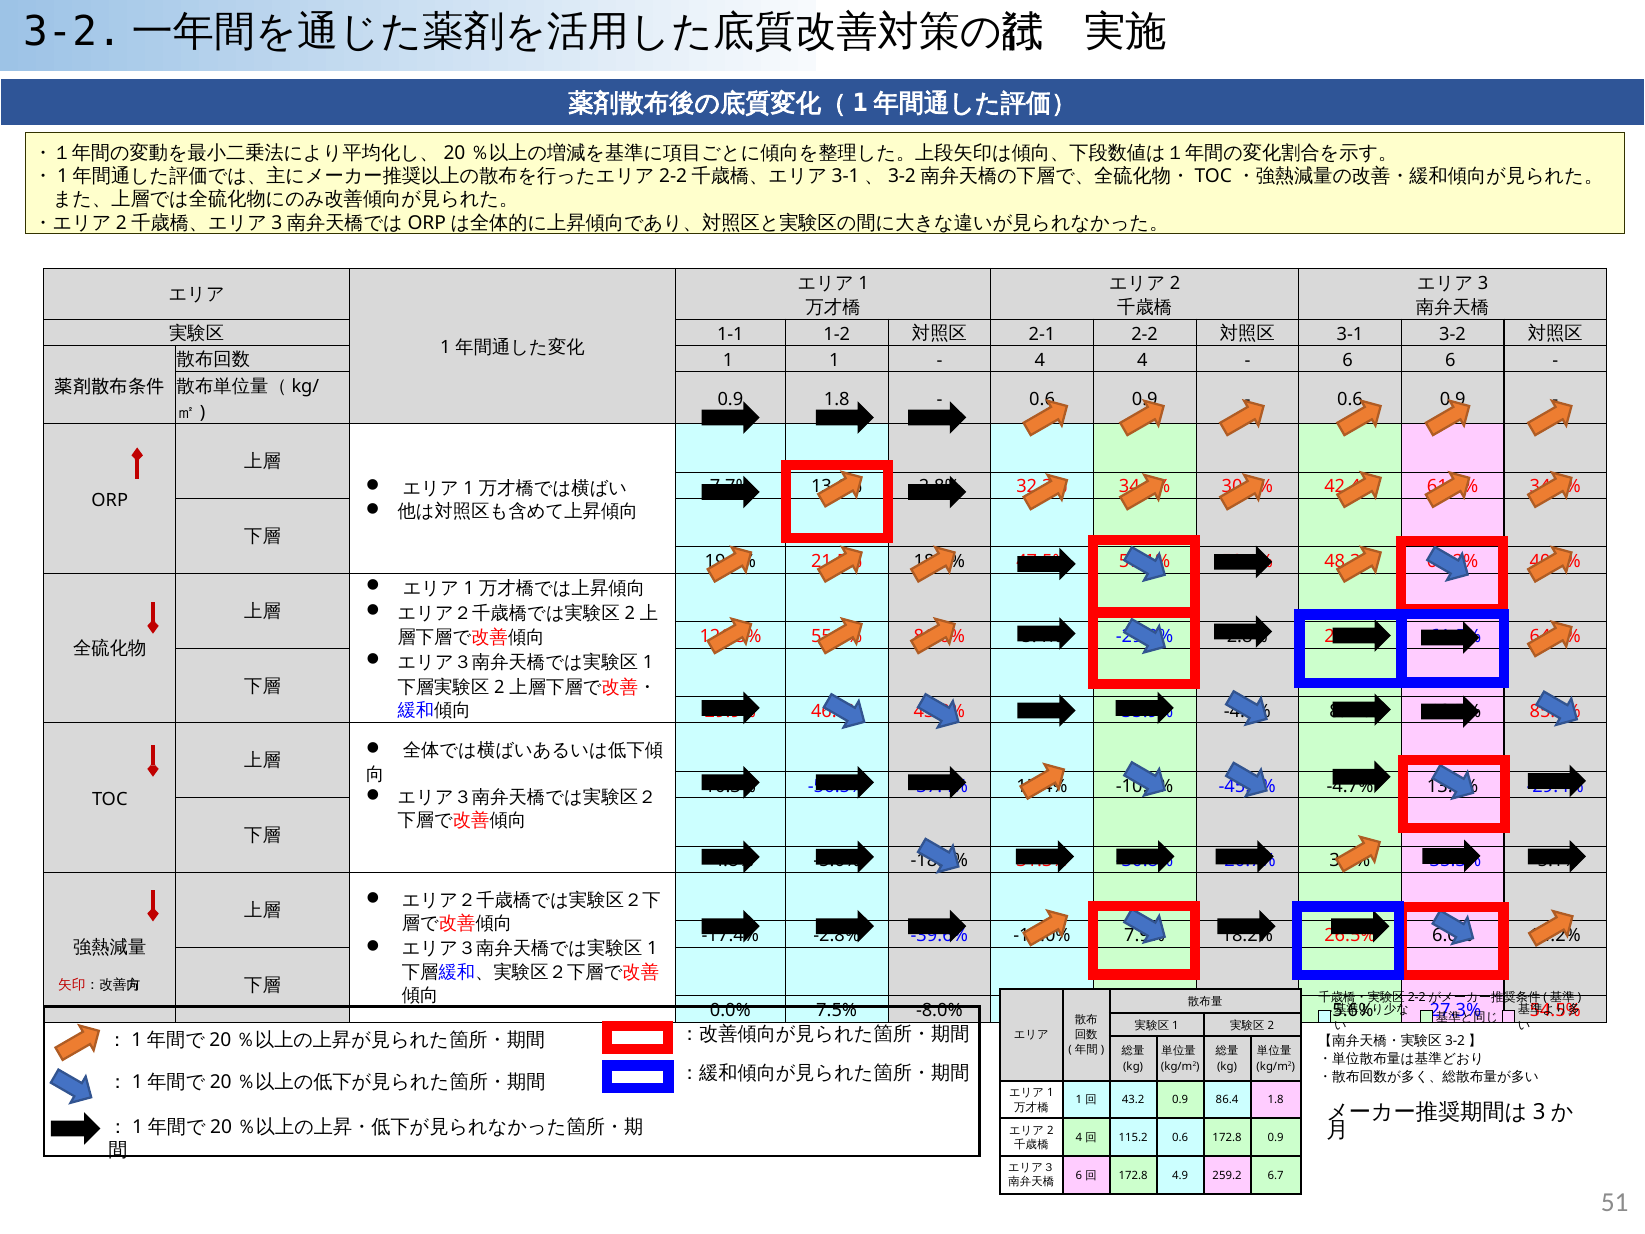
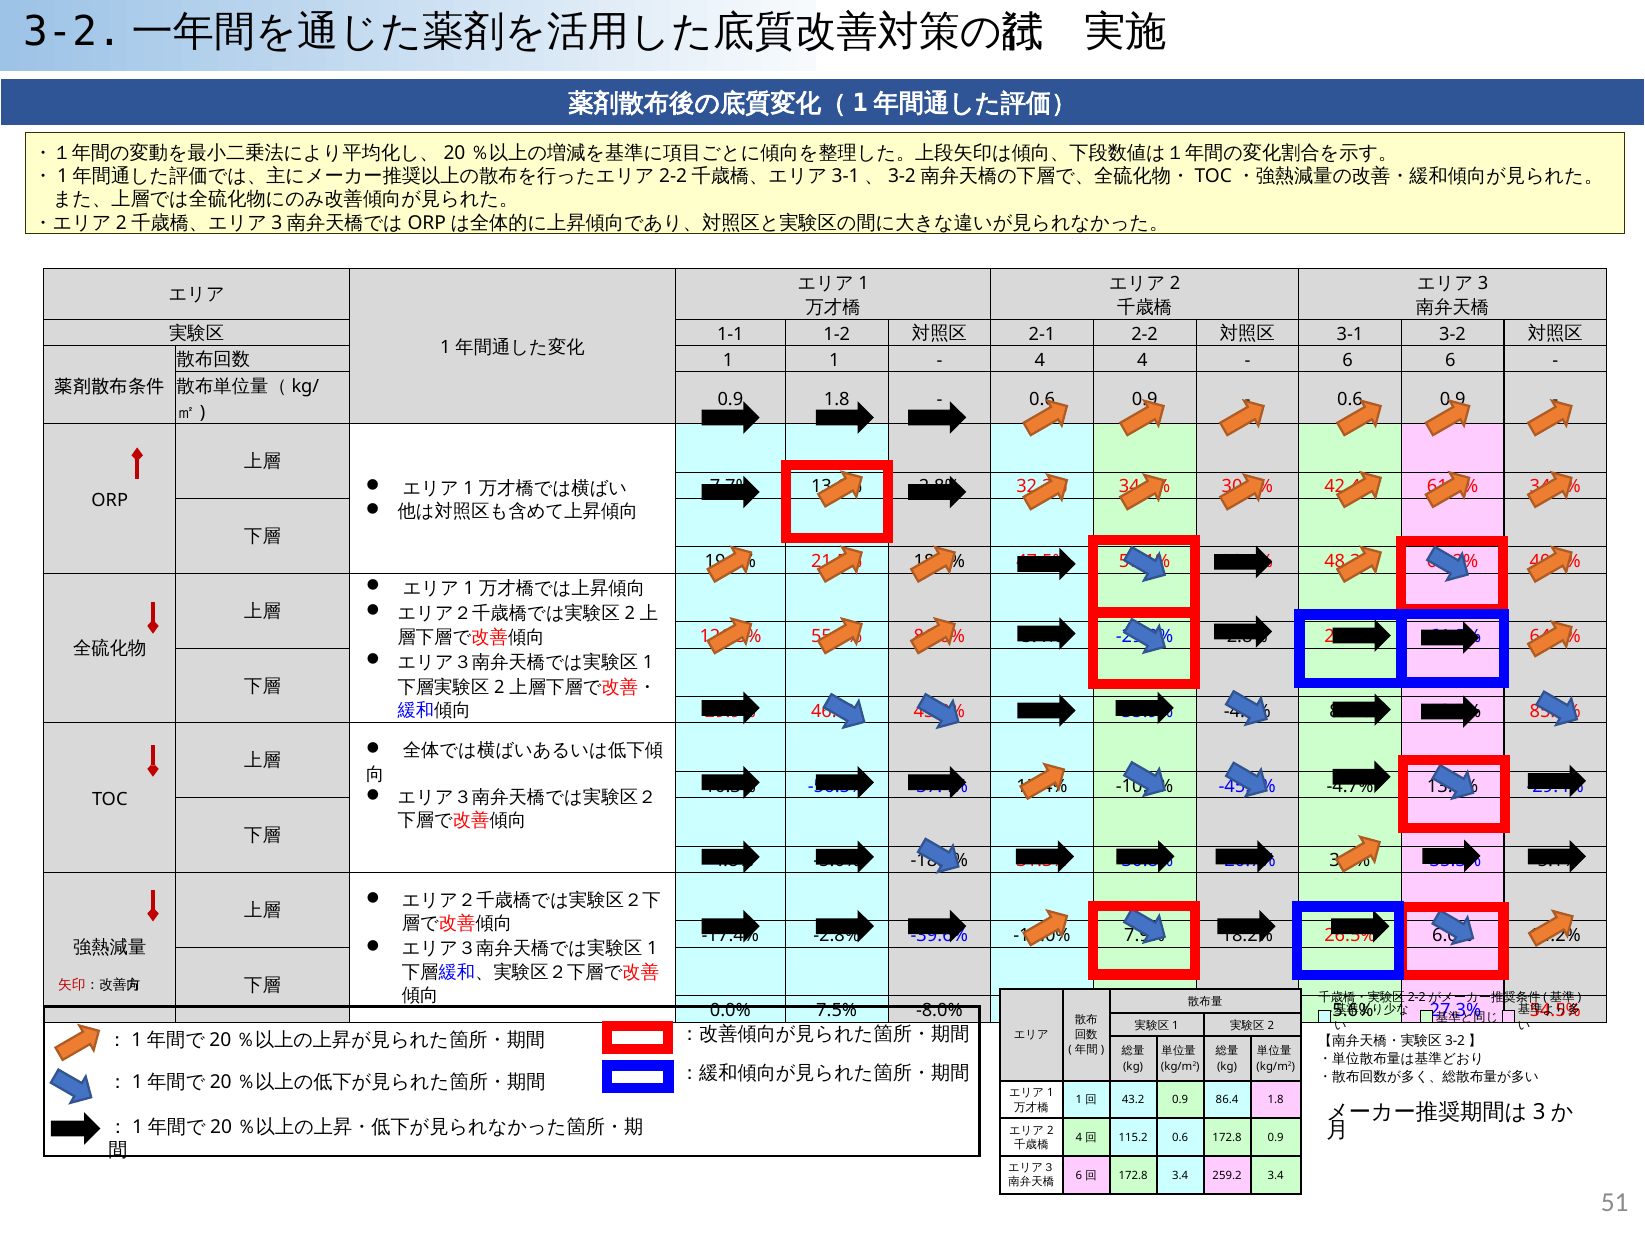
172.8 4.9: 4.9 -> 3.4
259.2 6.7: 6.7 -> 3.4
